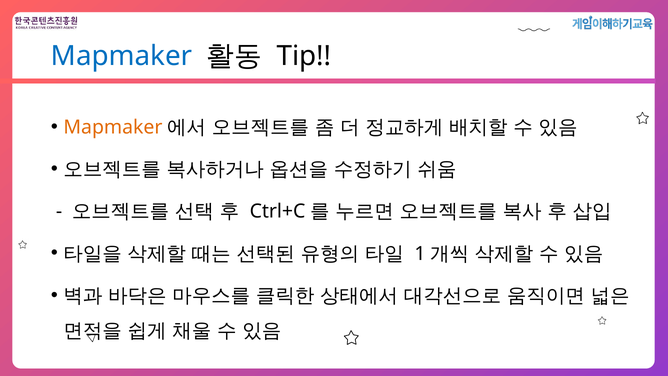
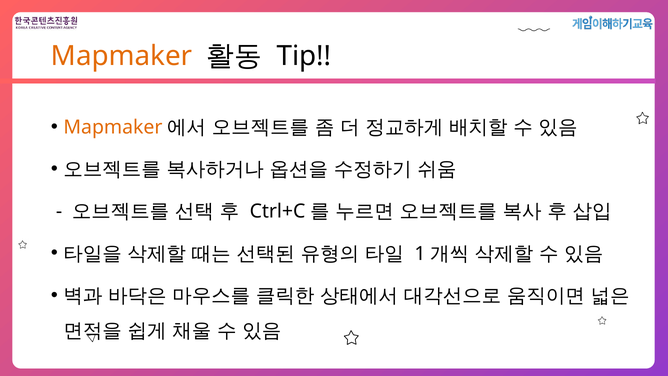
Mapmaker at (122, 56) colour: blue -> orange
